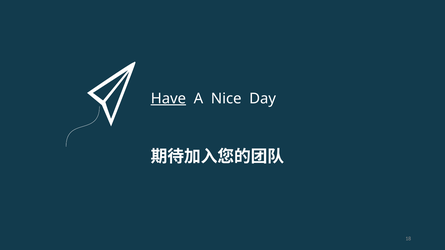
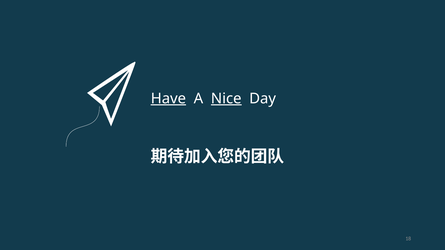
Nice underline: none -> present
